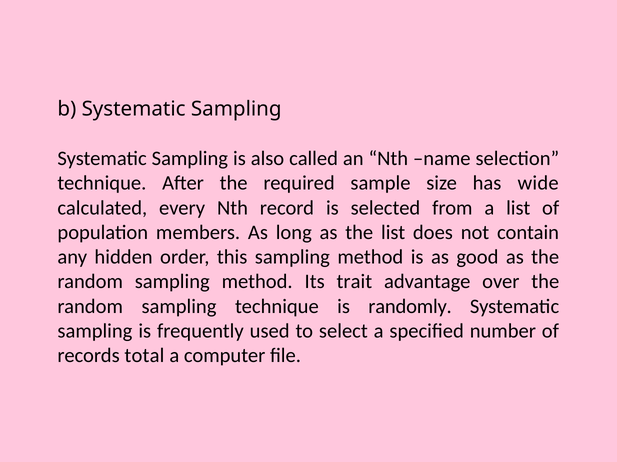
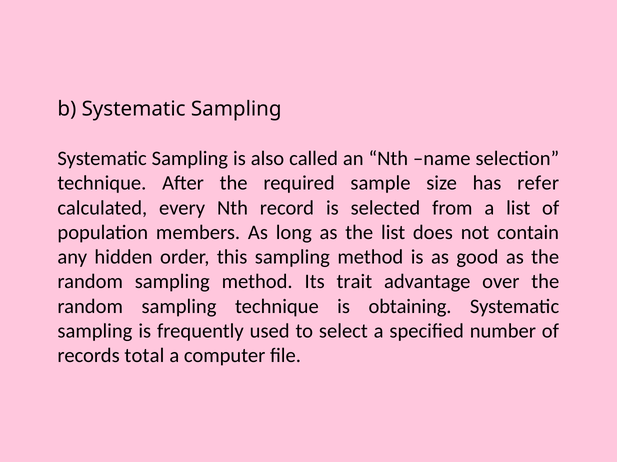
wide: wide -> refer
randomly: randomly -> obtaining
